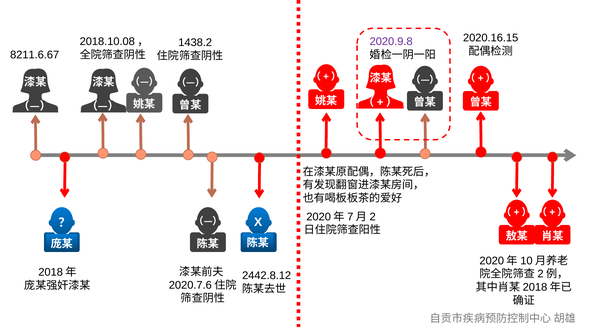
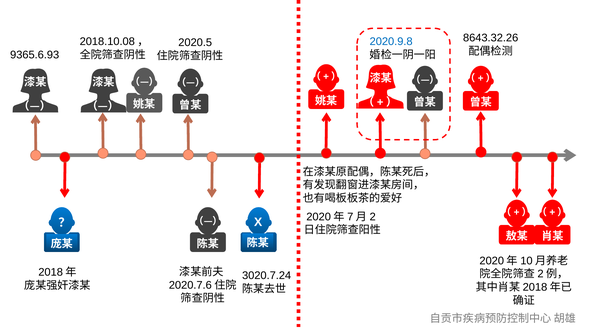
2020.16.15: 2020.16.15 -> 8643.32.26
2020.9.8 colour: purple -> blue
1438.2: 1438.2 -> 2020.5
8211.6.67: 8211.6.67 -> 9365.6.93
2442.8.12: 2442.8.12 -> 3020.7.24
